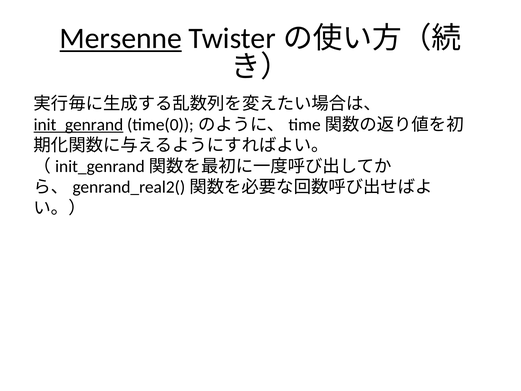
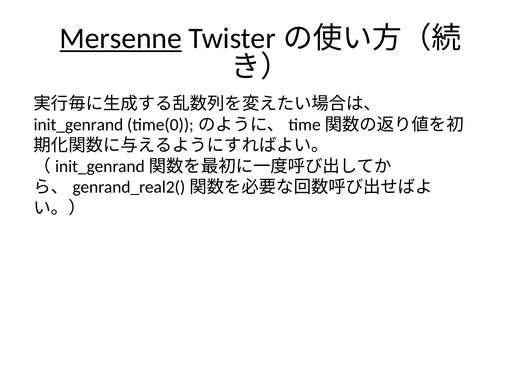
init_genrand underline: present -> none
